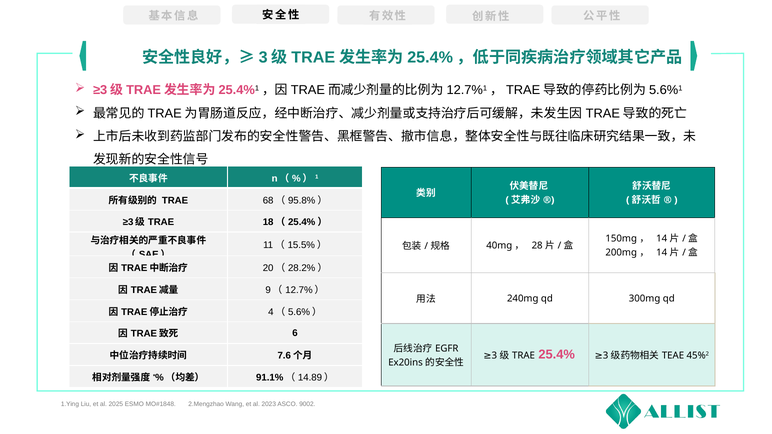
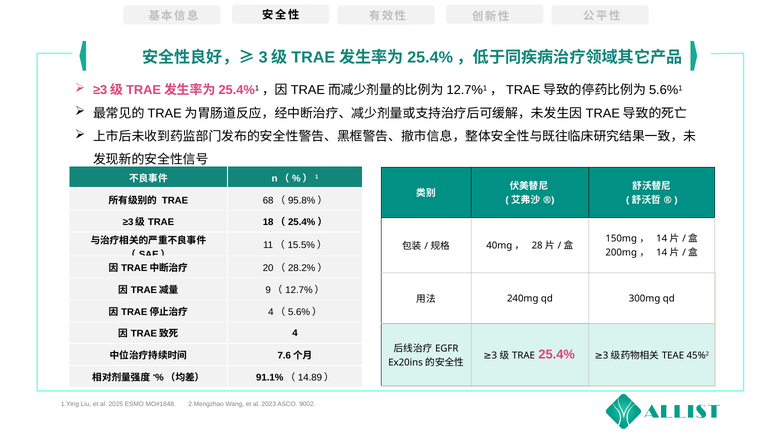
6: 6 -> 4
